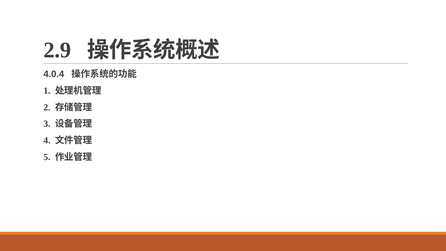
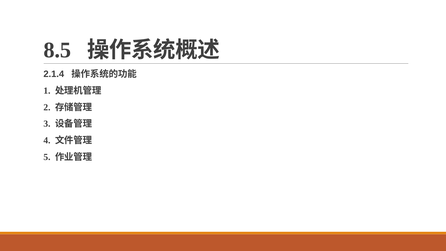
2.9: 2.9 -> 8.5
4.0.4: 4.0.4 -> 2.1.4
